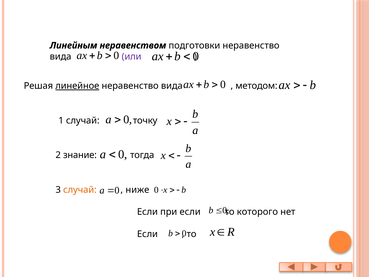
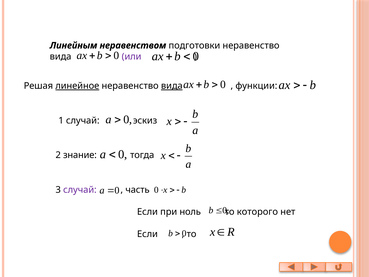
вида at (172, 86) underline: none -> present
методом: методом -> функции
точку: точку -> эскиз
случай at (80, 190) colour: orange -> purple
ниже: ниже -> часть
при если: если -> ноль
